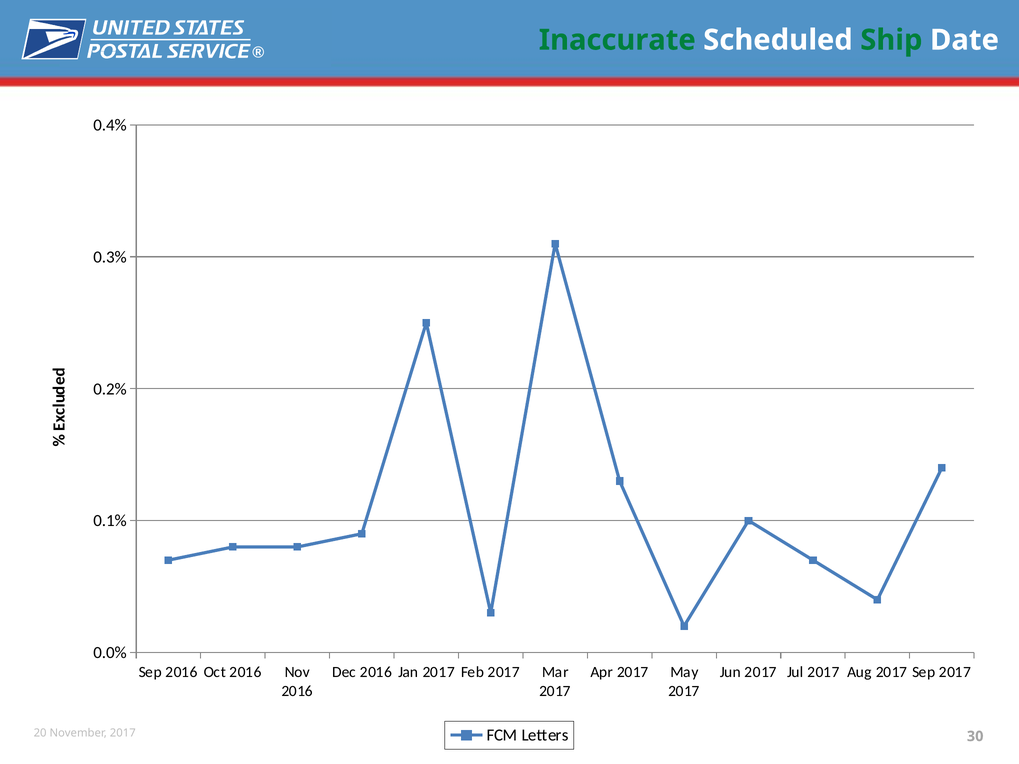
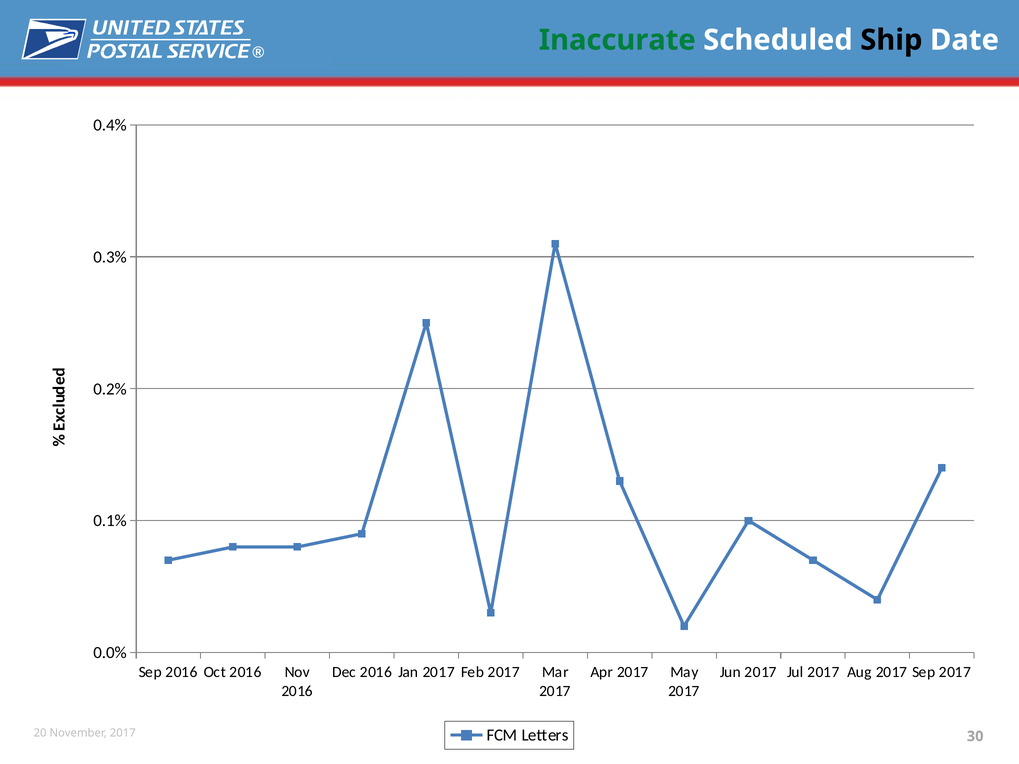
Ship colour: green -> black
